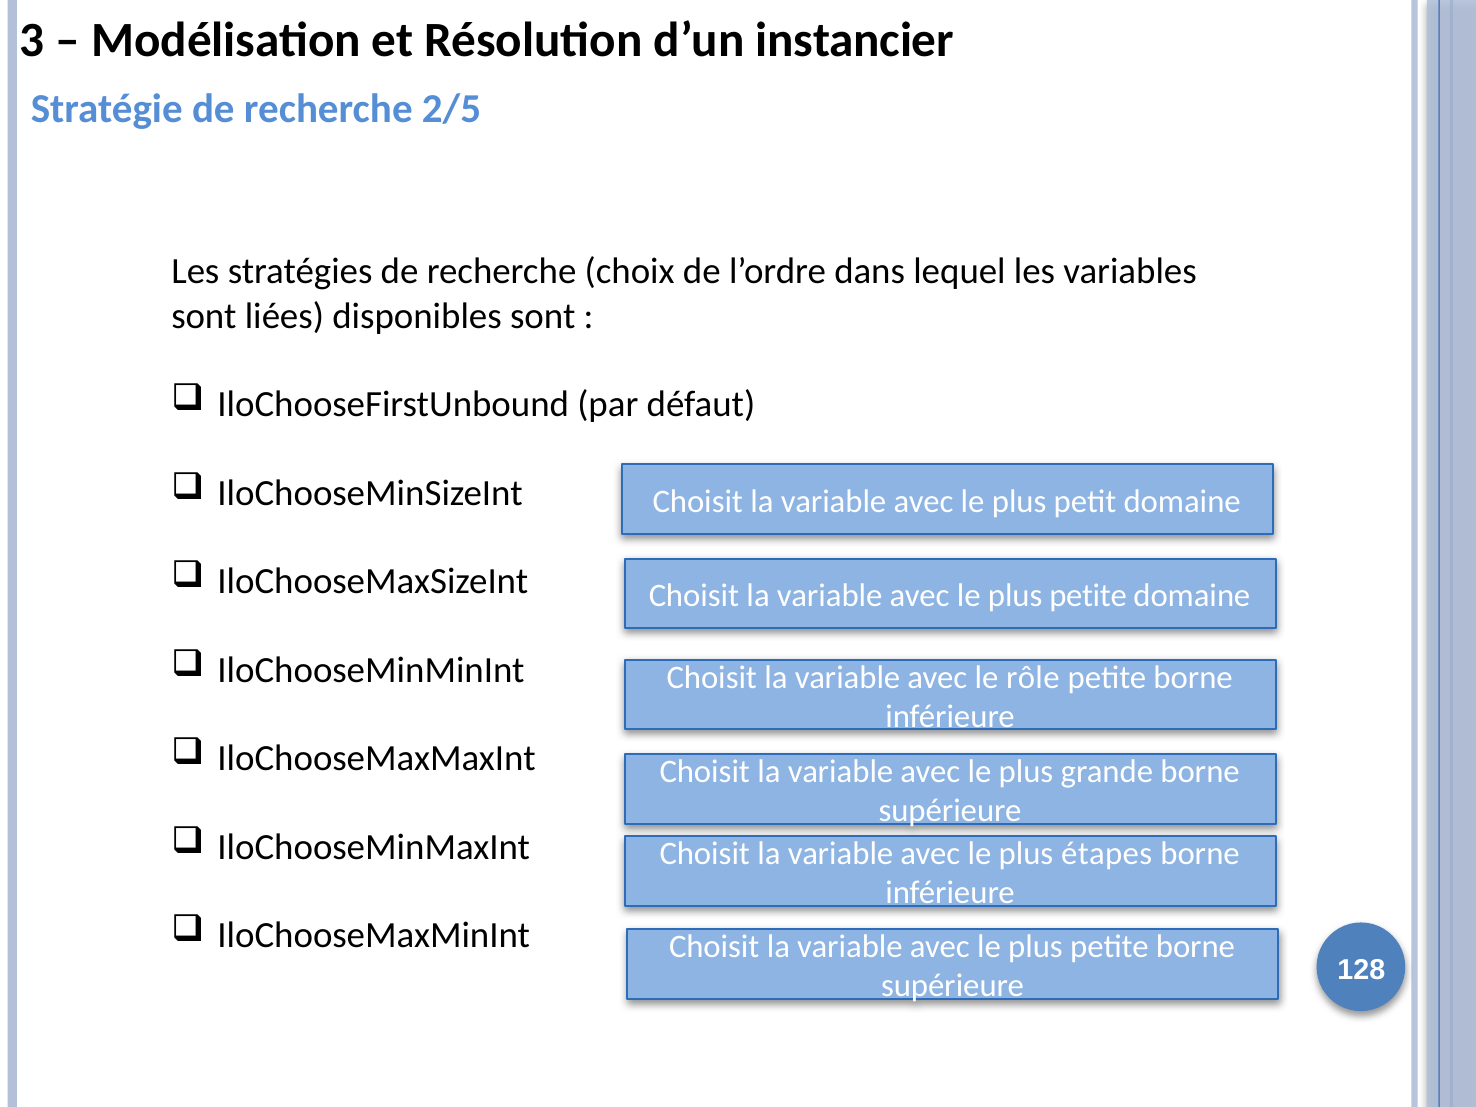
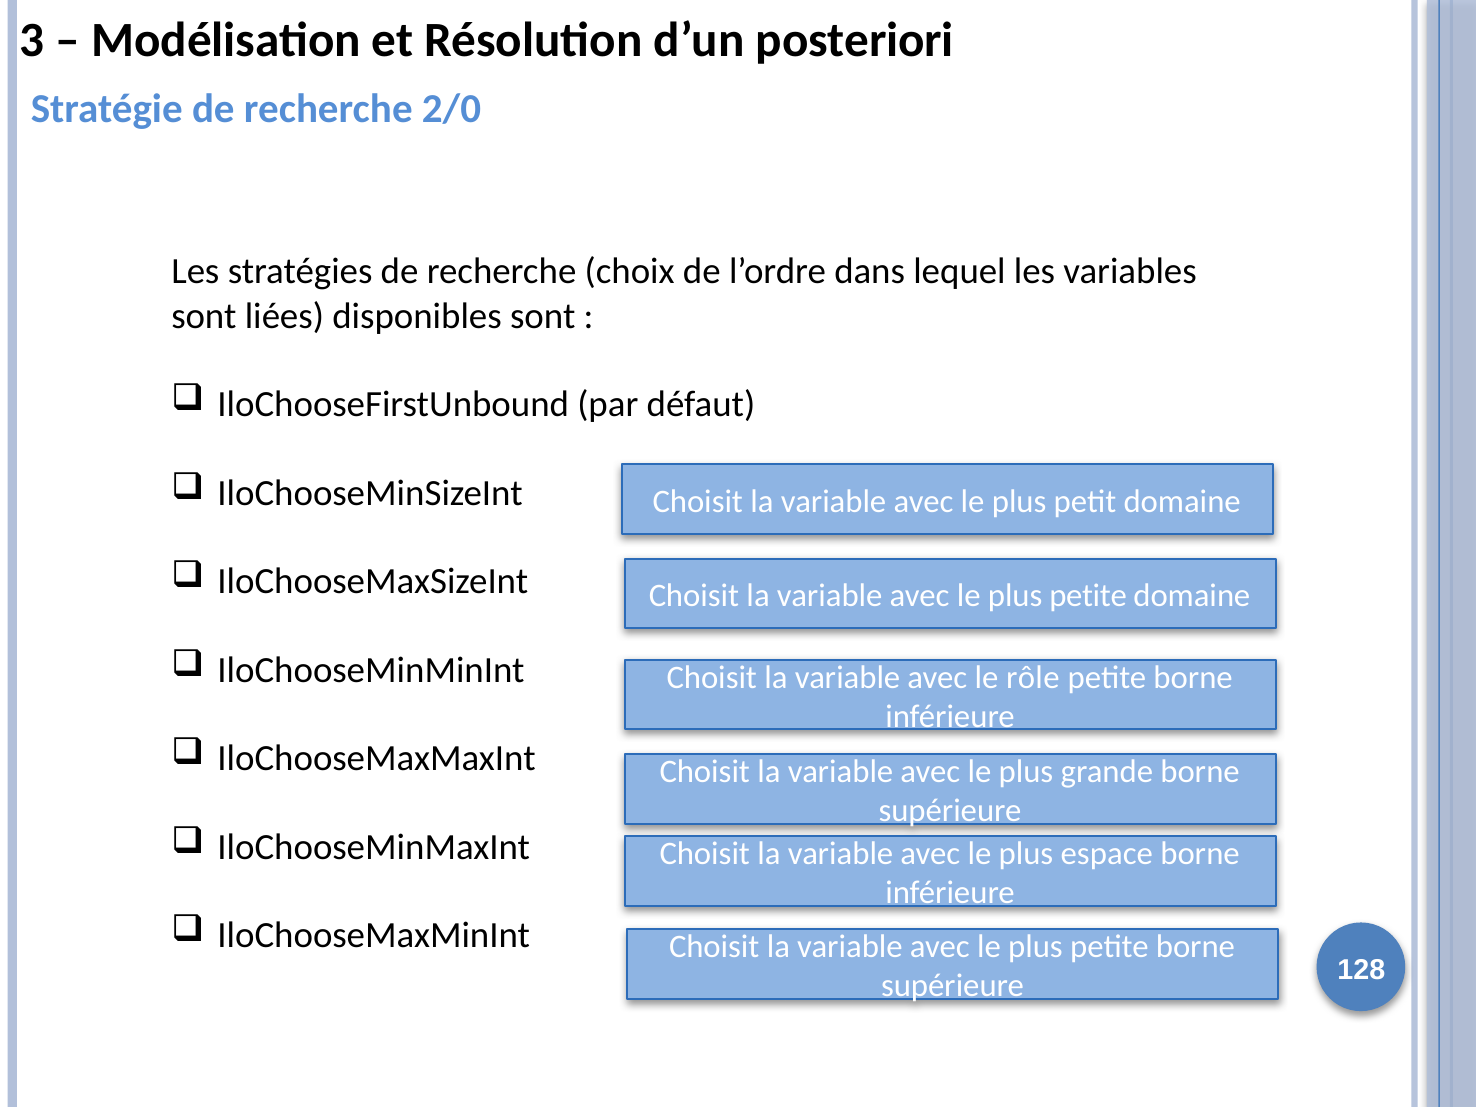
instancier: instancier -> posteriori
2/5: 2/5 -> 2/0
étapes: étapes -> espace
